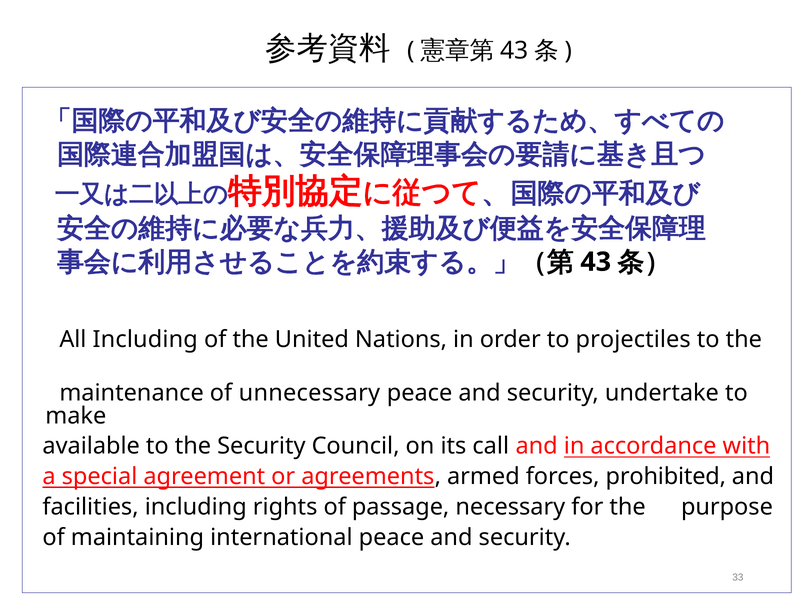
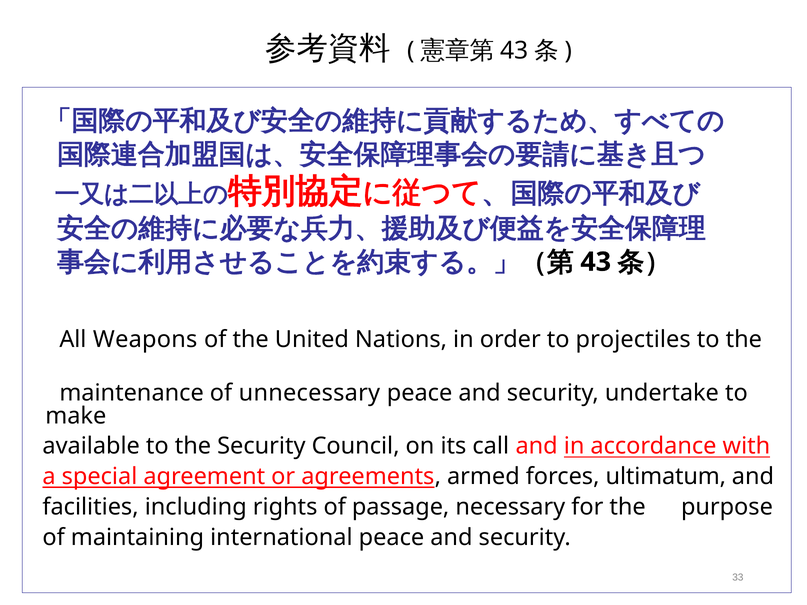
All Including: Including -> Weapons
prohibited: prohibited -> ultimatum
